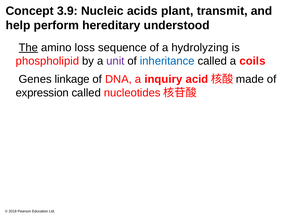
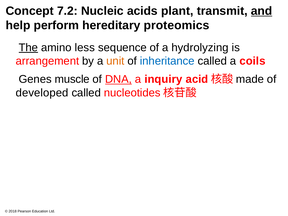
3.9: 3.9 -> 7.2
and underline: none -> present
understood: understood -> proteomics
loss: loss -> less
phospholipid: phospholipid -> arrangement
unit colour: purple -> orange
linkage: linkage -> muscle
DNA underline: none -> present
expression: expression -> developed
